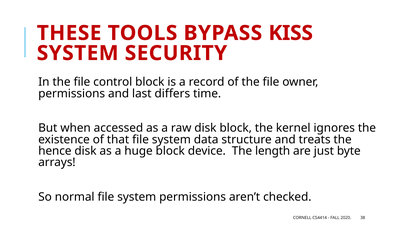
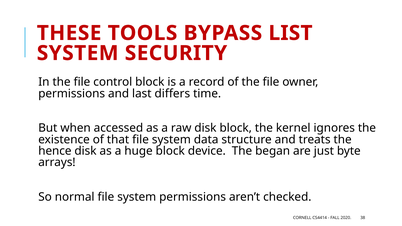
KISS: KISS -> LIST
length: length -> began
